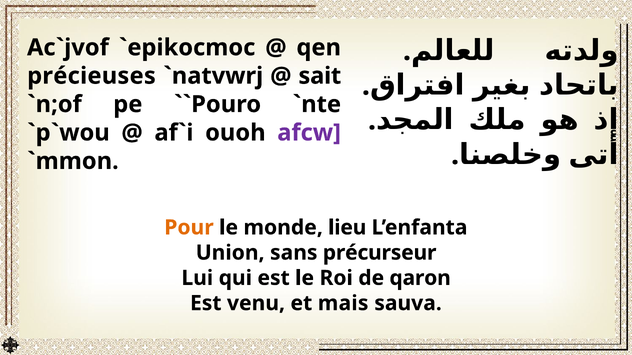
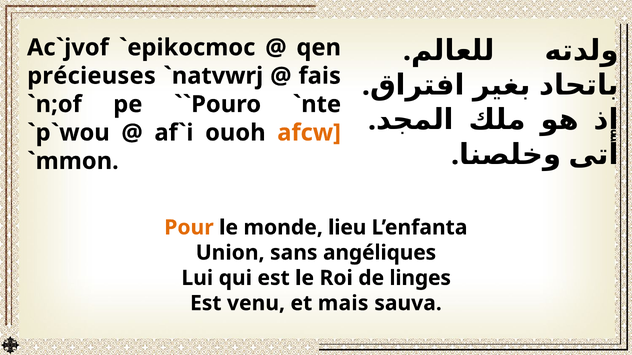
sait: sait -> fais
afcw colour: purple -> orange
précurseur: précurseur -> angéliques
qaron: qaron -> linges
